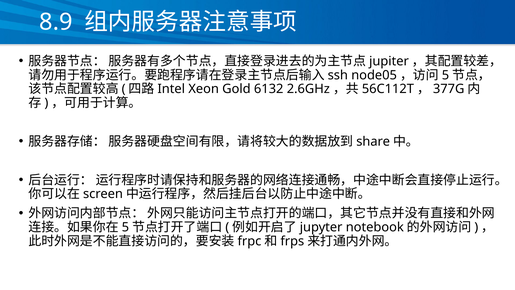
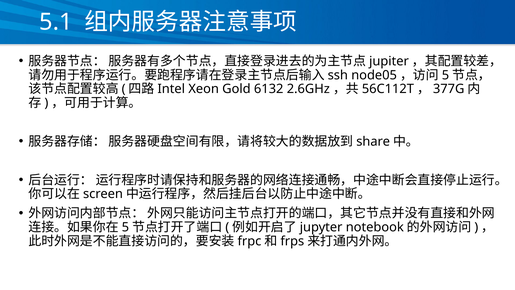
8.9: 8.9 -> 5.1
